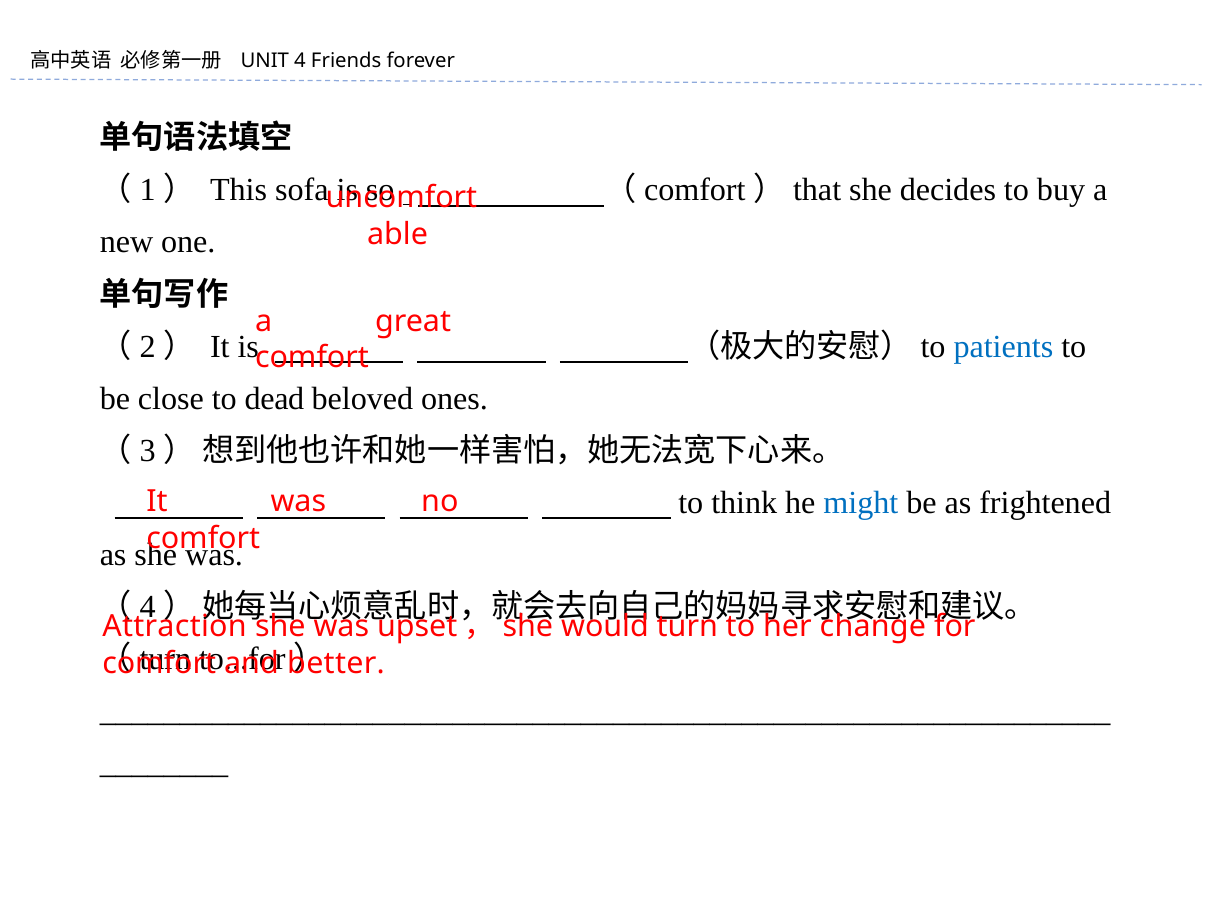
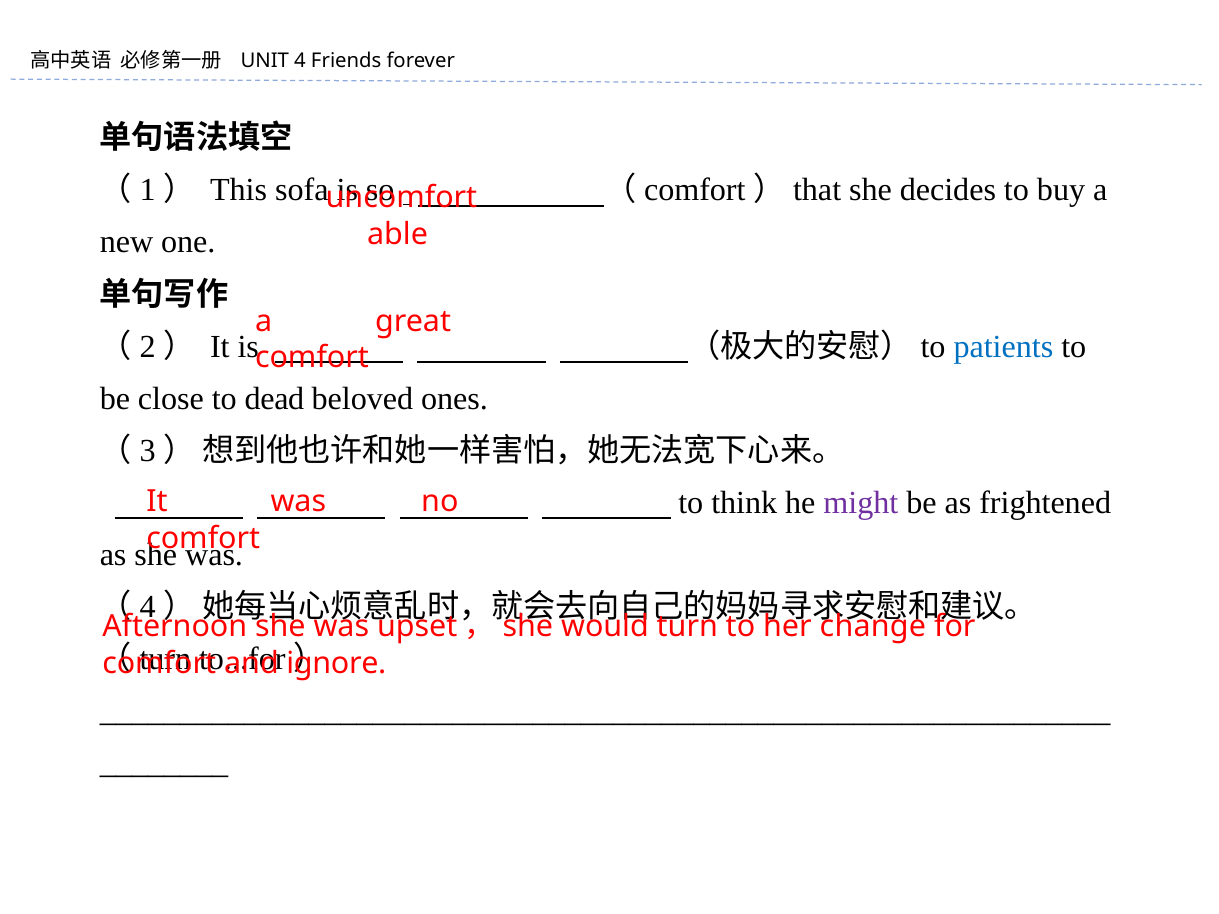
might colour: blue -> purple
Attraction: Attraction -> Afternoon
better: better -> ignore
